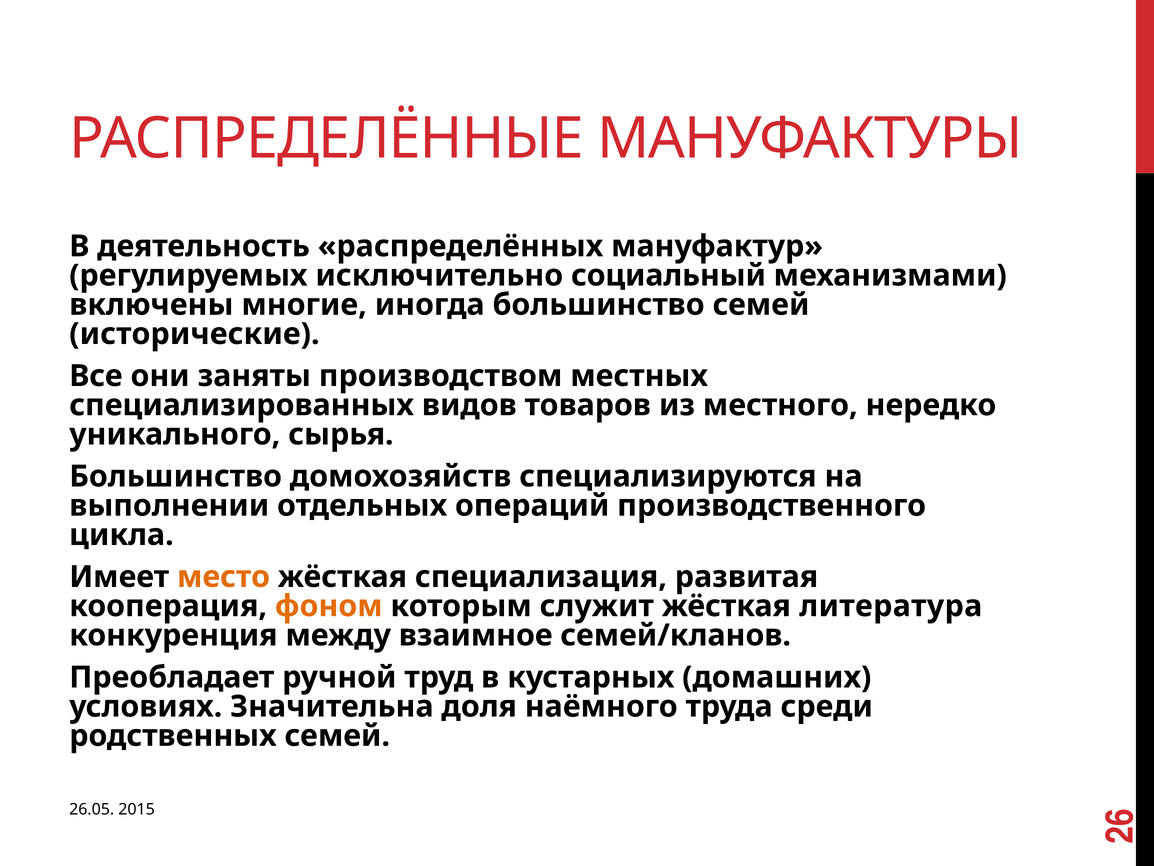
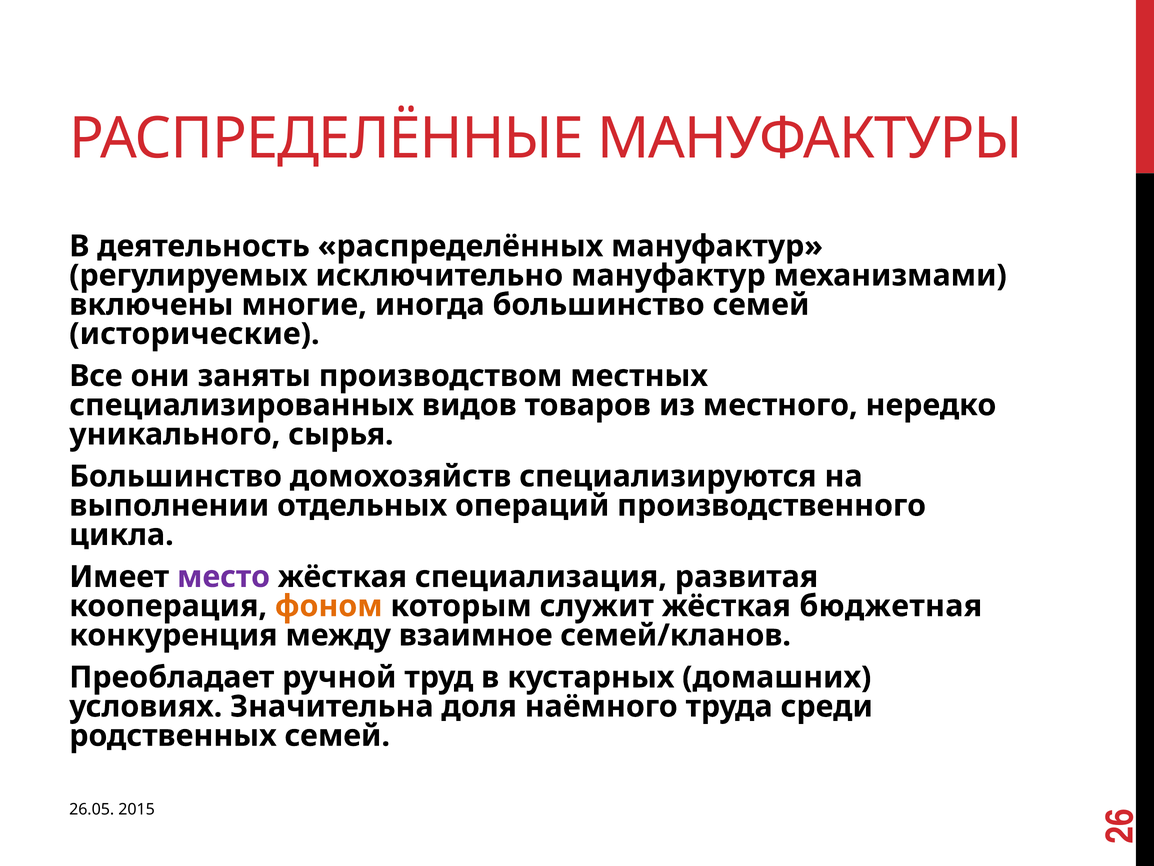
исключительно социальный: социальный -> мануфактур
место colour: orange -> purple
литература: литература -> бюджетная
